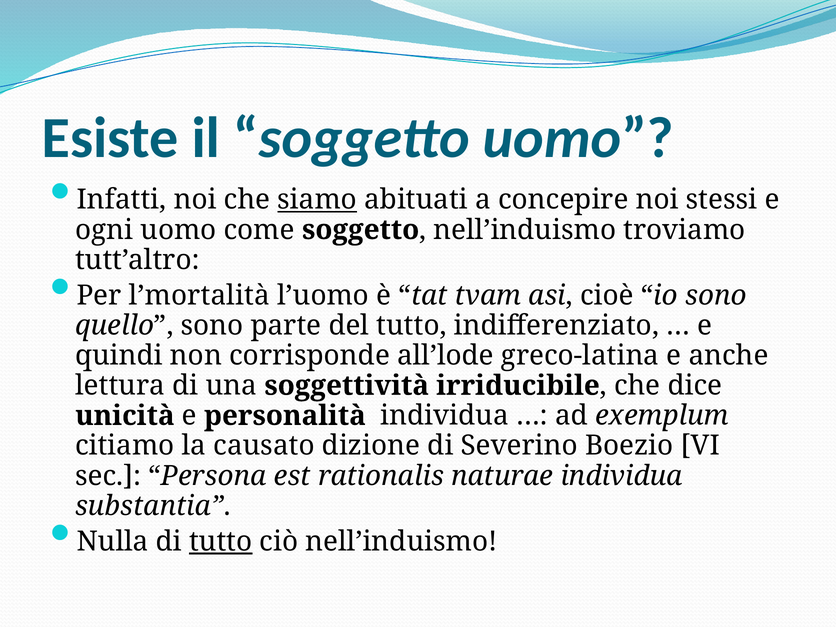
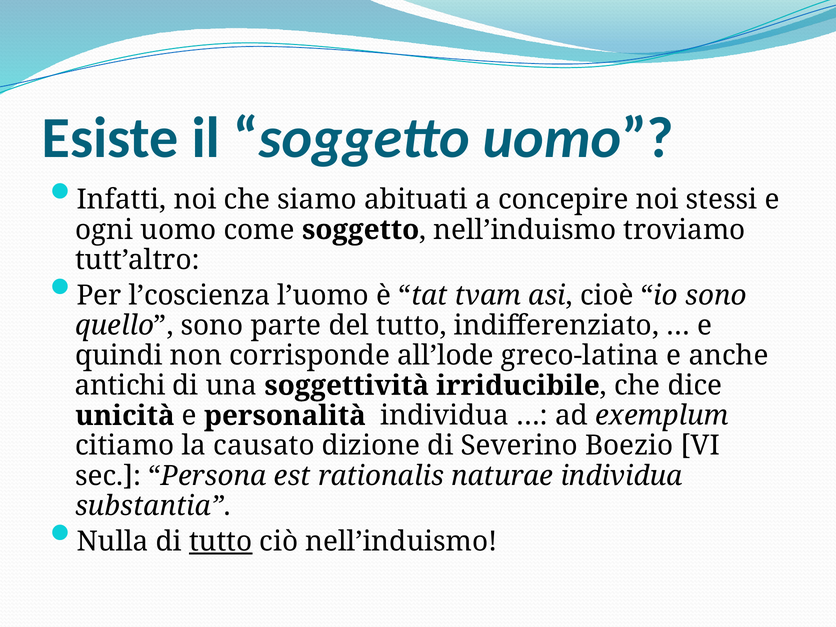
siamo underline: present -> none
l’mortalità: l’mortalità -> l’coscienza
lettura: lettura -> antichi
